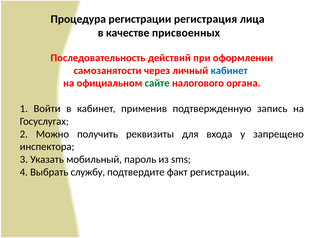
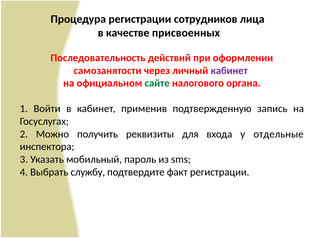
регистрация: регистрация -> сотрудников
кабинет at (229, 71) colour: blue -> purple
запрещено: запрещено -> отдельные
